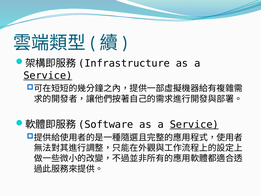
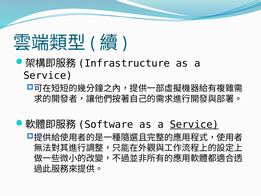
Service at (48, 75) underline: present -> none
